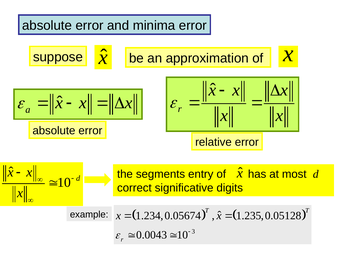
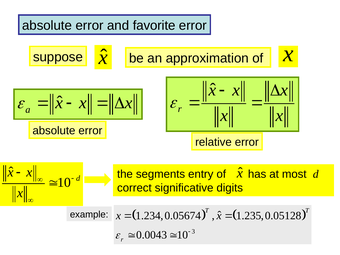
minima: minima -> favorite
